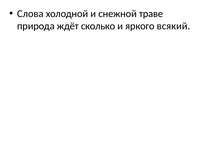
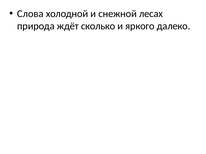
траве: траве -> лесах
всякий: всякий -> далеко
